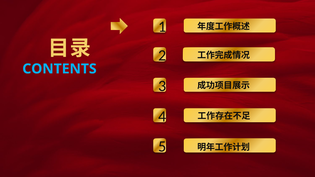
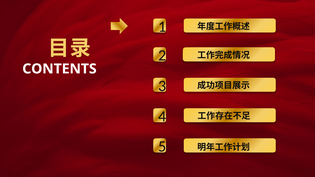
CONTENTS colour: light blue -> white
